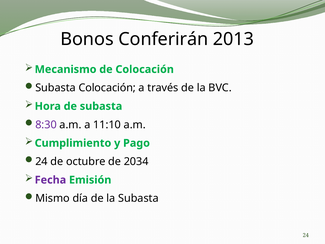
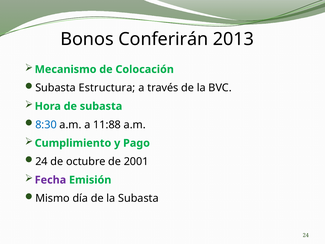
Subasta Colocación: Colocación -> Estructura
8:30 colour: purple -> blue
11:10: 11:10 -> 11:88
2034: 2034 -> 2001
